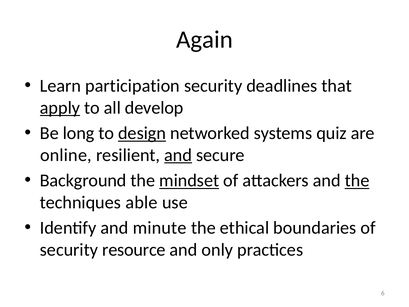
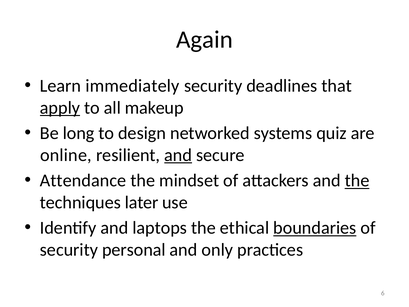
participation: participation -> immediately
develop: develop -> makeup
design underline: present -> none
Background: Background -> Attendance
mindset underline: present -> none
able: able -> later
minute: minute -> laptops
boundaries underline: none -> present
resource: resource -> personal
